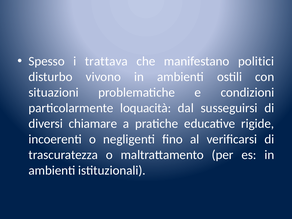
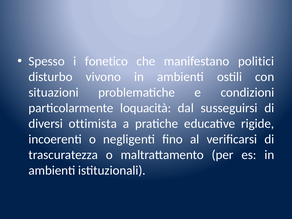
trattava: trattava -> fonetico
chiamare: chiamare -> ottimista
